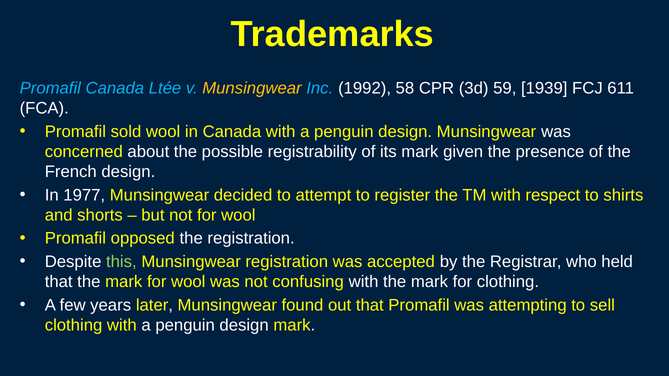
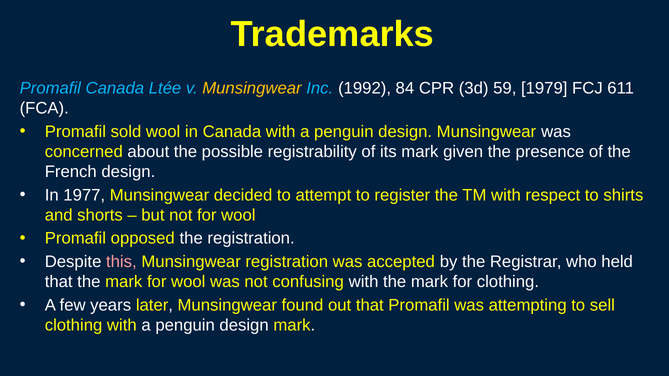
58: 58 -> 84
1939: 1939 -> 1979
this colour: light green -> pink
